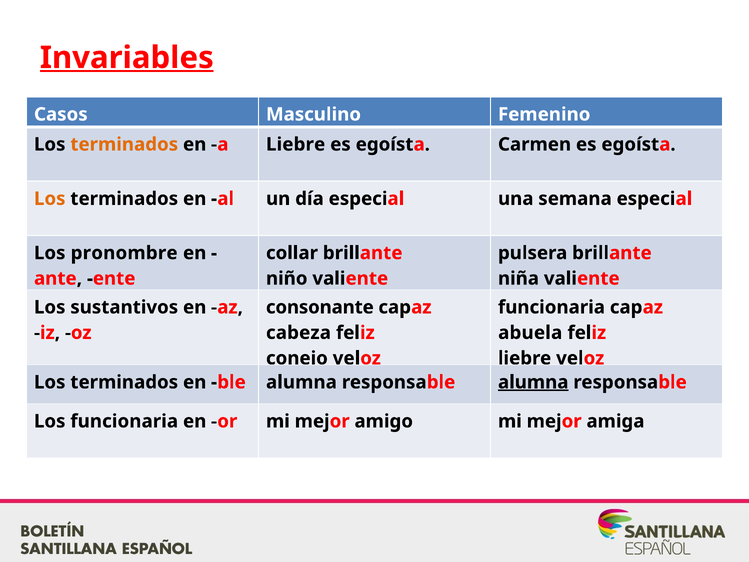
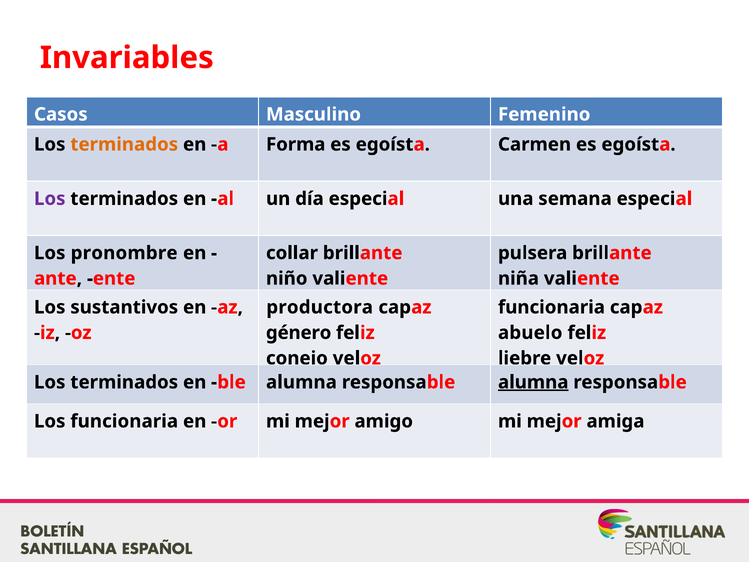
Invariables underline: present -> none
a Liebre: Liebre -> Forma
Los at (50, 199) colour: orange -> purple
consonante: consonante -> productora
cabeza: cabeza -> género
abuela: abuela -> abuelo
